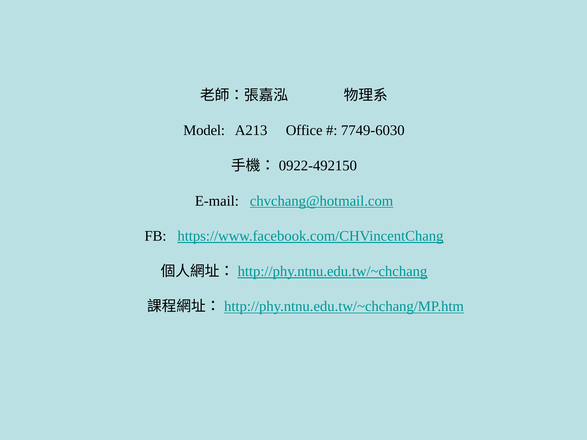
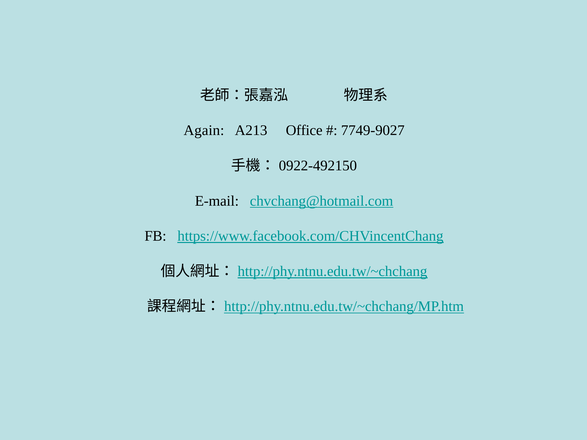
Model: Model -> Again
7749-6030: 7749-6030 -> 7749-9027
